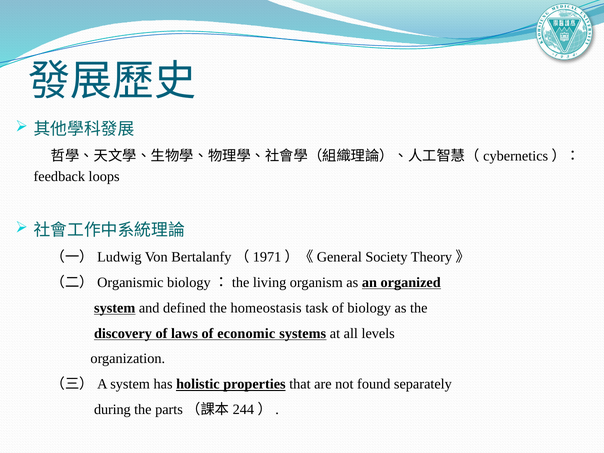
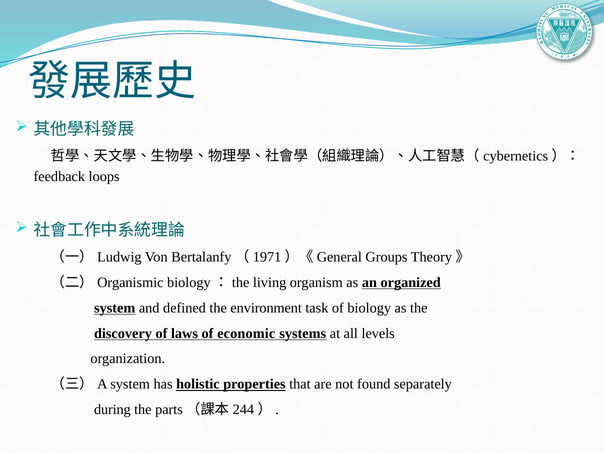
Society: Society -> Groups
homeostasis: homeostasis -> environment
